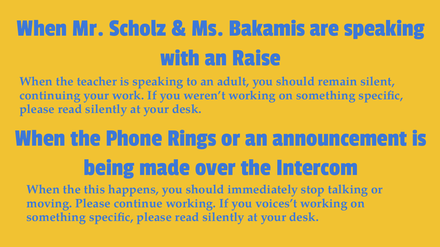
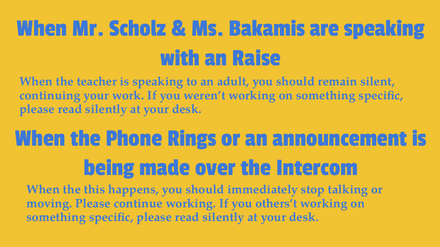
voices’t: voices’t -> others’t
